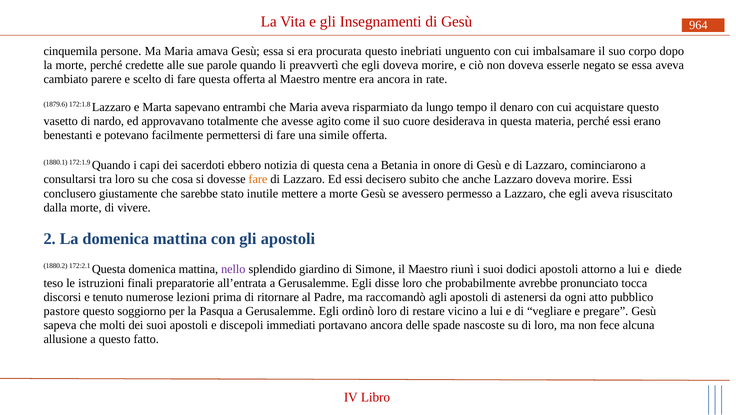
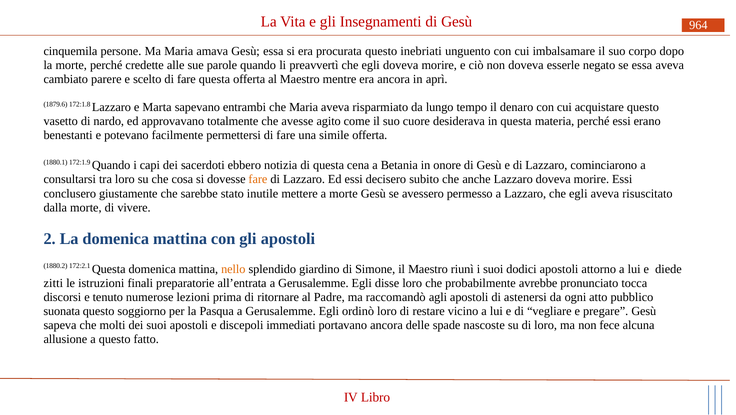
rate: rate -> aprì
nello colour: purple -> orange
teso: teso -> zitti
pastore: pastore -> suonata
